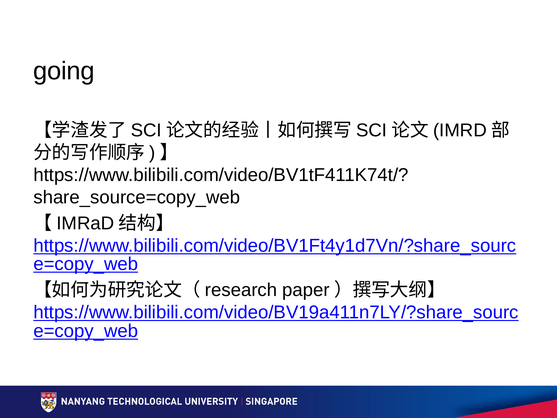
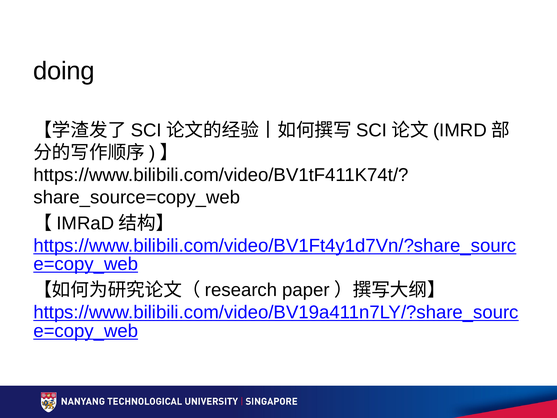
going: going -> doing
